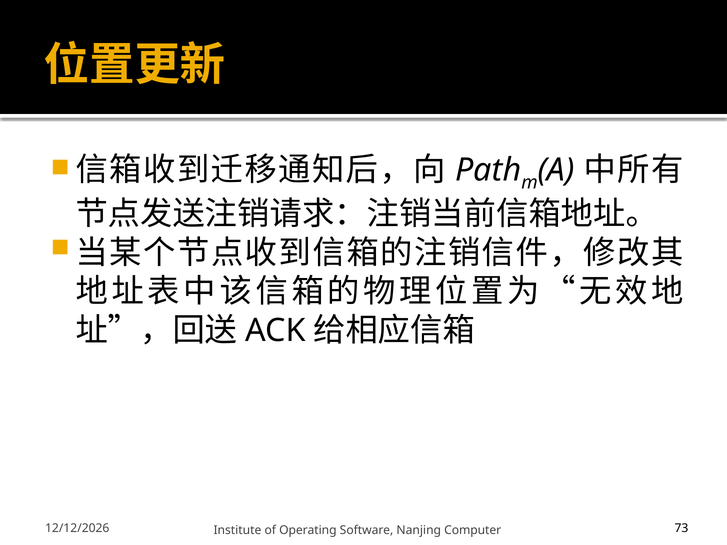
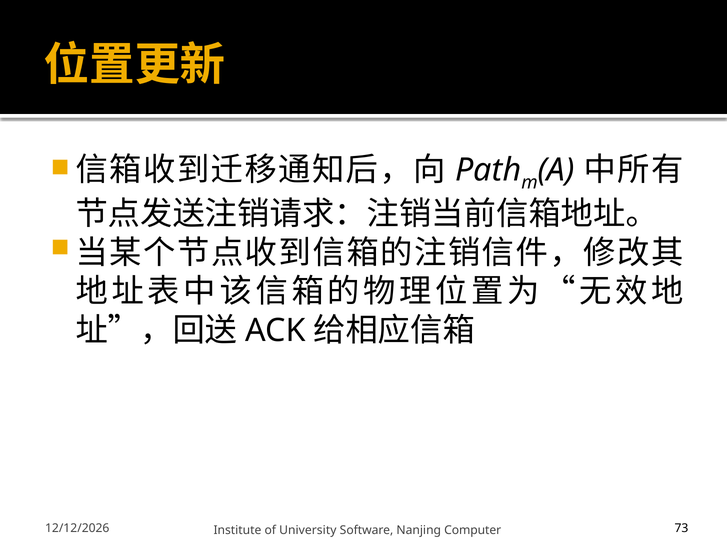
Operating: Operating -> University
